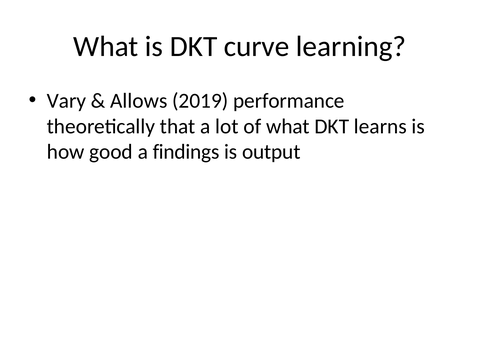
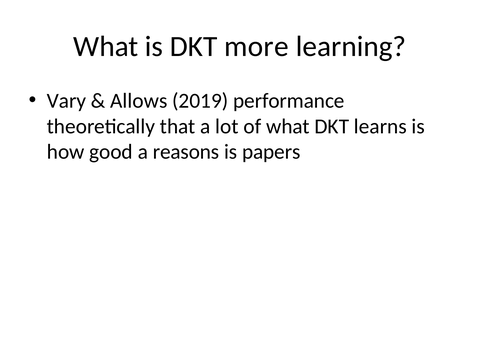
curve: curve -> more
findings: findings -> reasons
output: output -> papers
